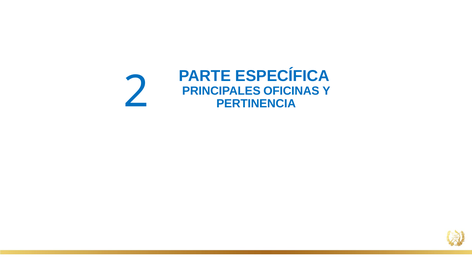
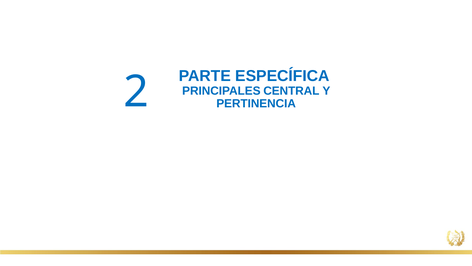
OFICINAS: OFICINAS -> CENTRAL
